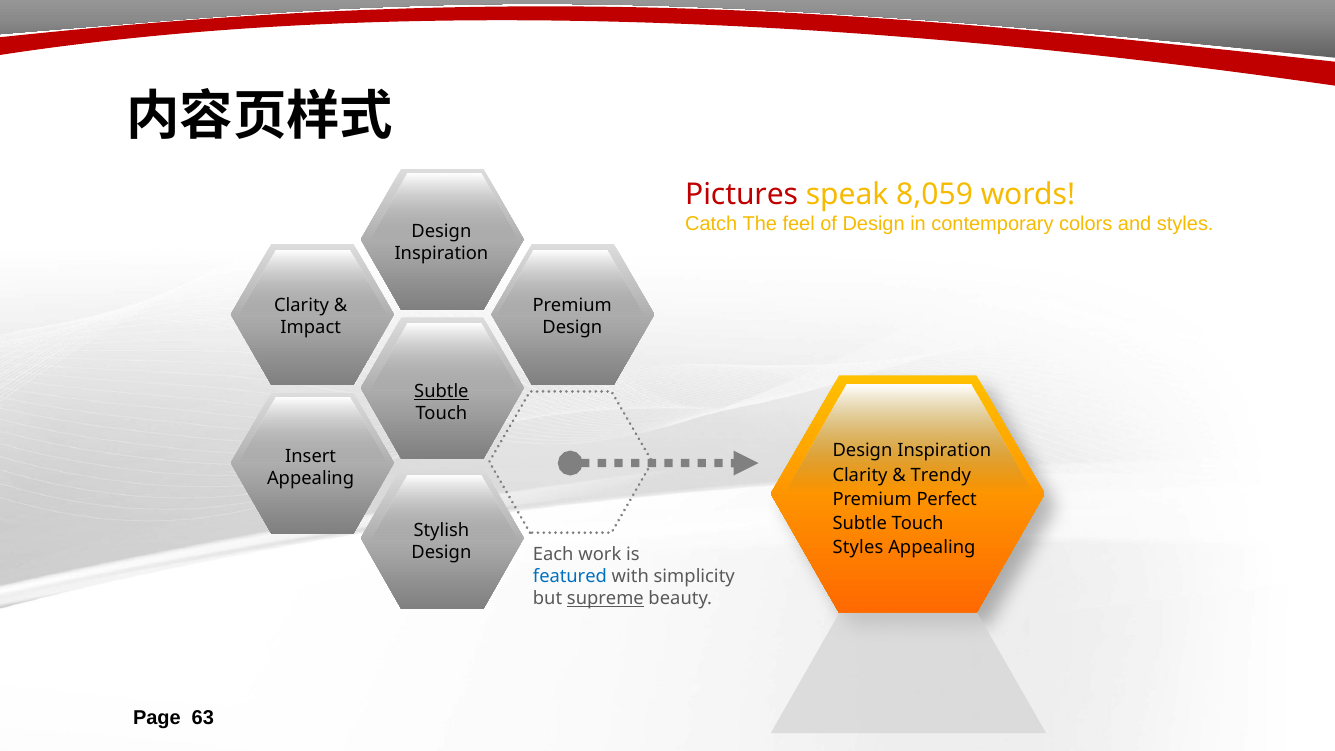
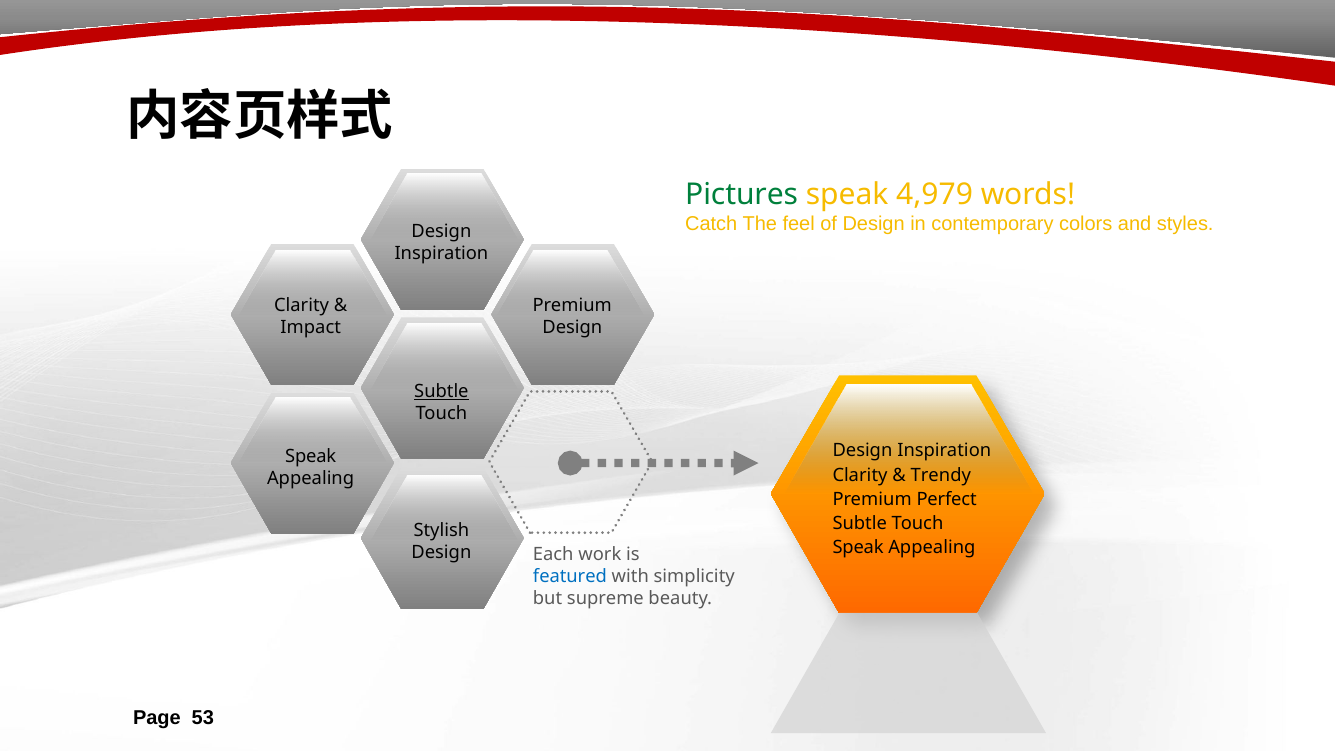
Pictures colour: red -> green
8,059: 8,059 -> 4,979
Insert at (311, 457): Insert -> Speak
Styles at (858, 548): Styles -> Speak
supreme underline: present -> none
63: 63 -> 53
